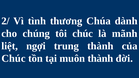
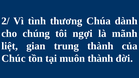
tôi chúc: chúc -> ngợi
ngợi: ngợi -> gian
